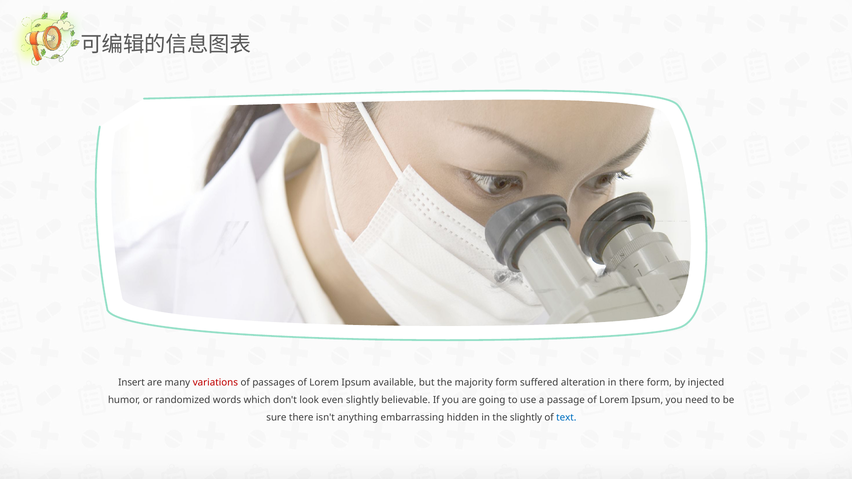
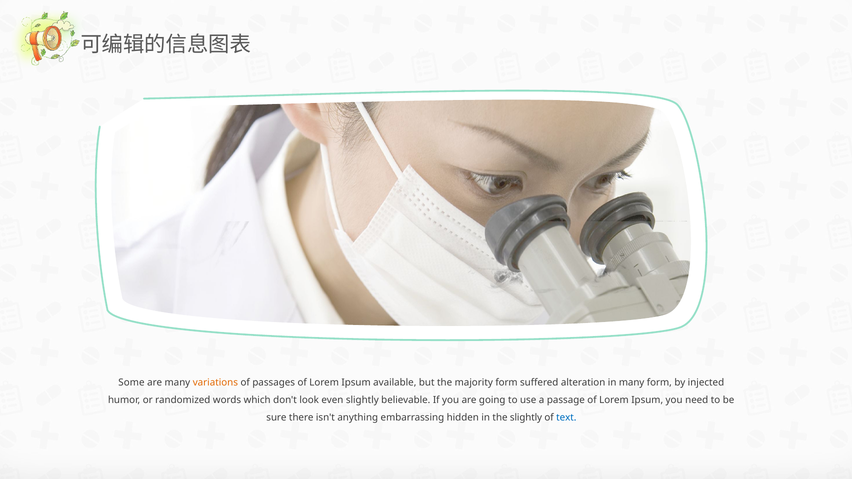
Insert: Insert -> Some
variations colour: red -> orange
in there: there -> many
